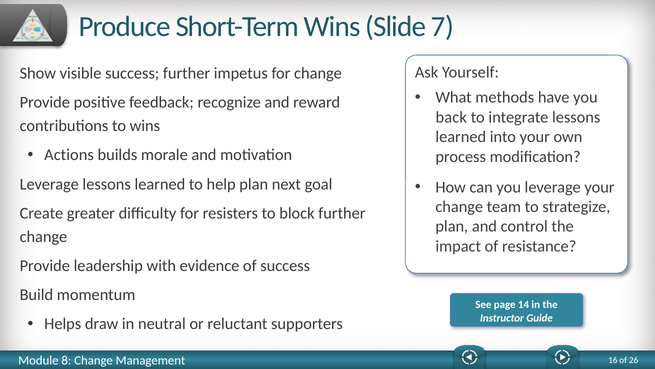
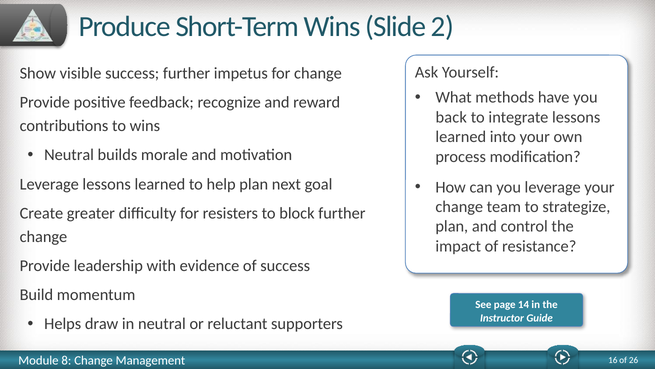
7: 7 -> 2
Actions at (69, 155): Actions -> Neutral
